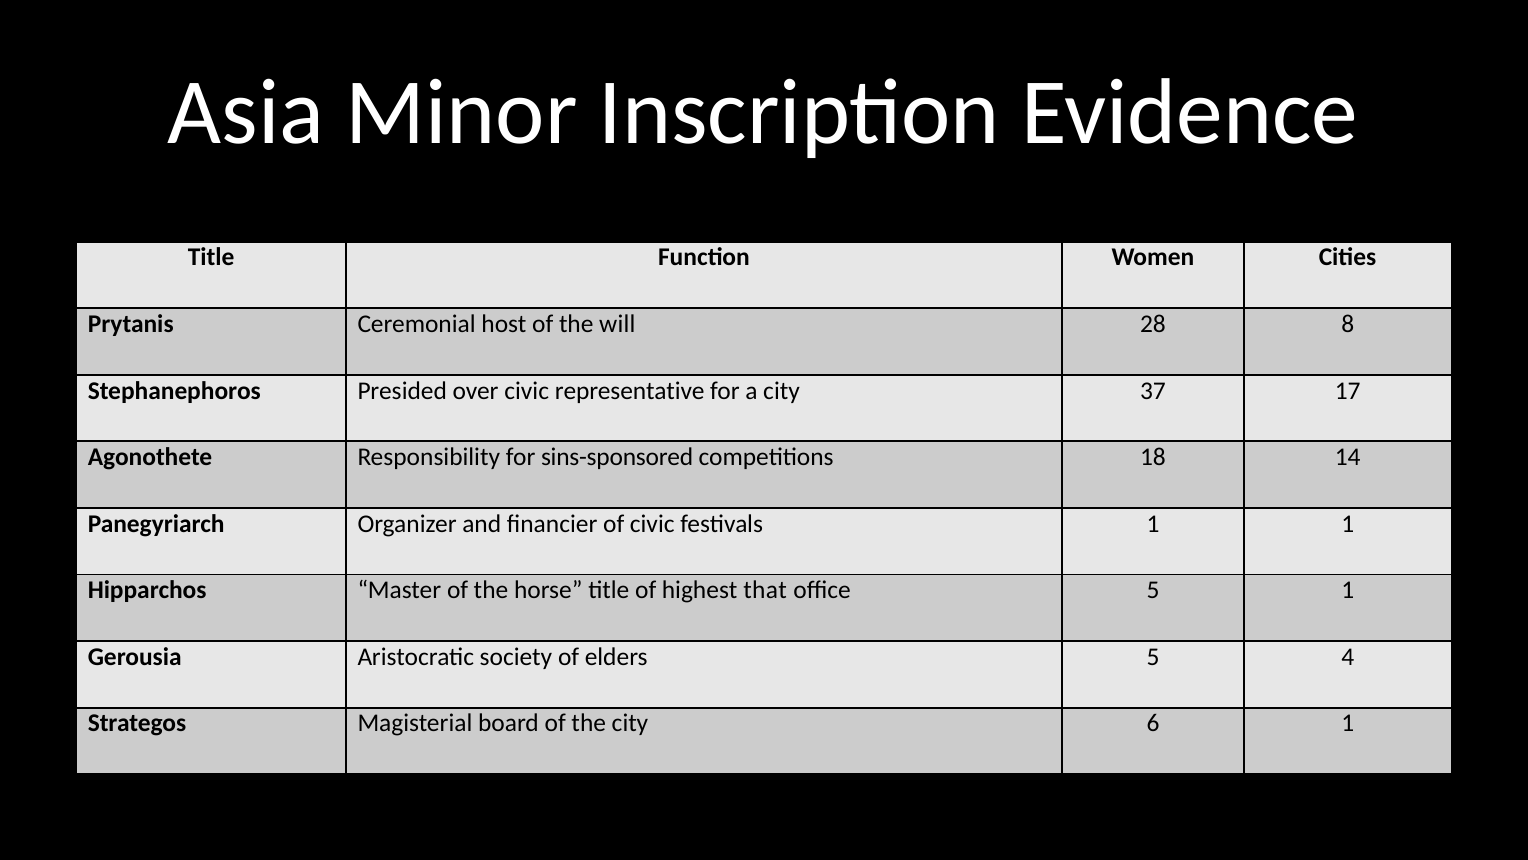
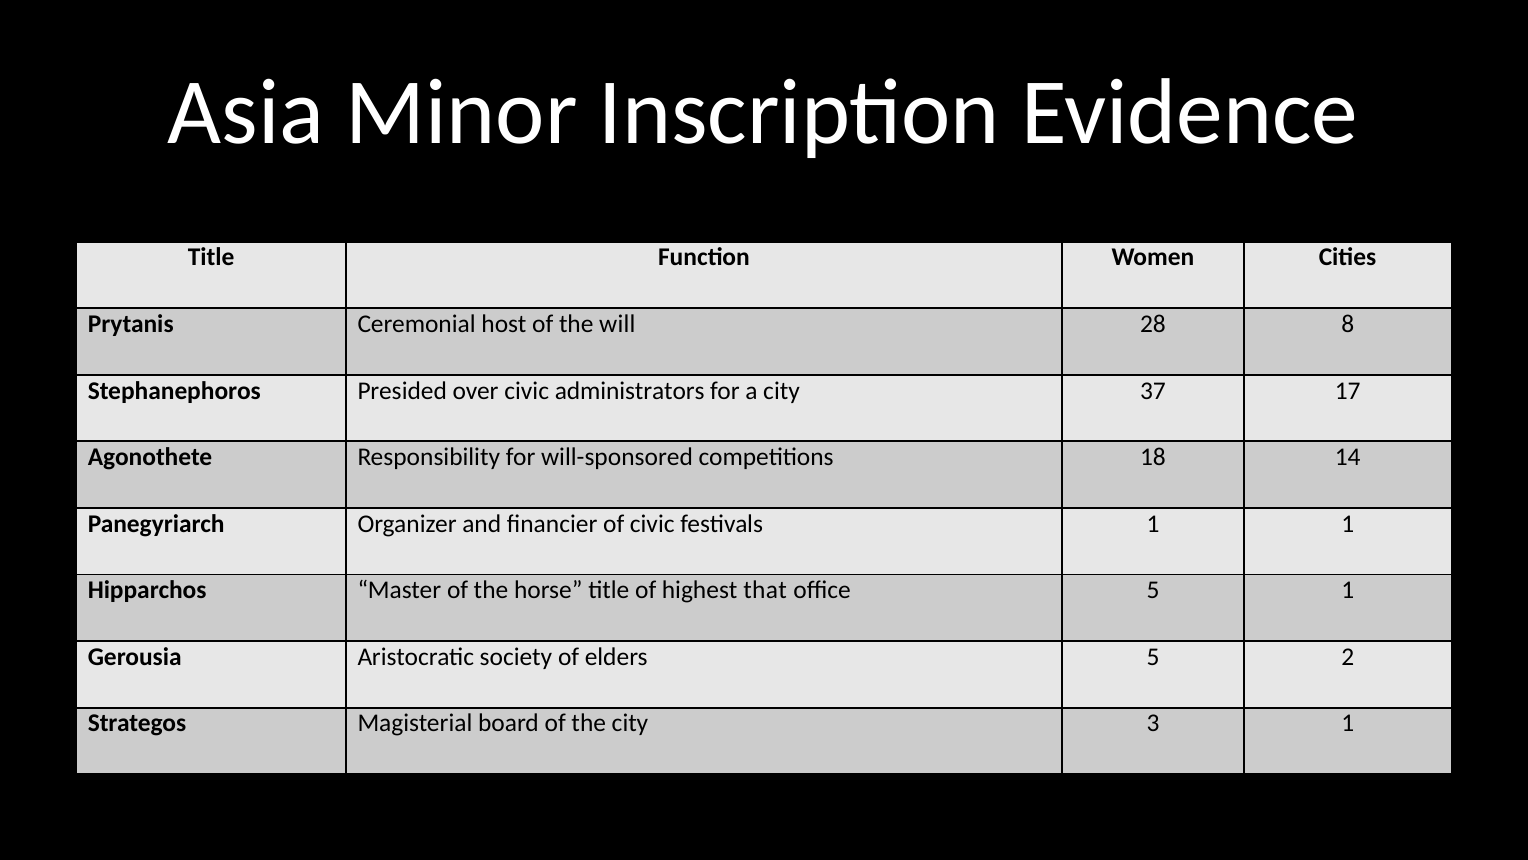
representative: representative -> administrators
sins-sponsored: sins-sponsored -> will-sponsored
4: 4 -> 2
6: 6 -> 3
